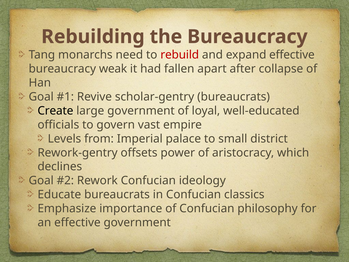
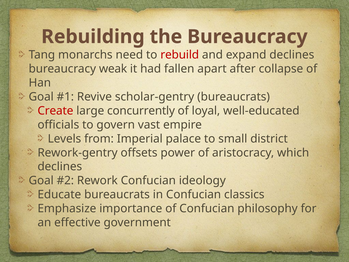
expand effective: effective -> declines
Create colour: black -> red
large government: government -> concurrently
